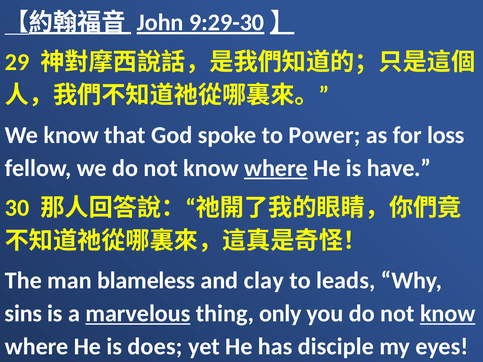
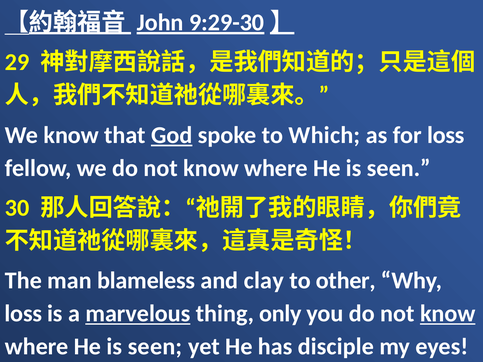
God underline: none -> present
Power: Power -> Which
where at (276, 168) underline: present -> none
have at (399, 168): have -> seen
leads: leads -> other
sins at (23, 314): sins -> loss
does at (155, 347): does -> seen
